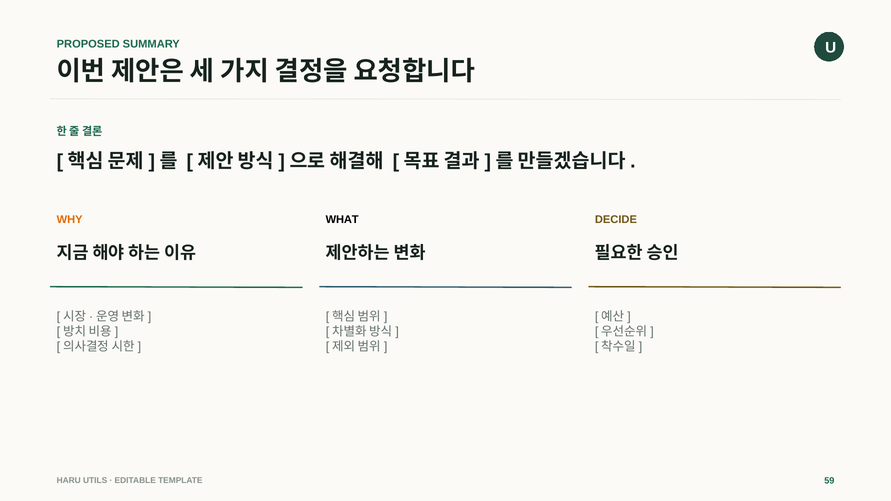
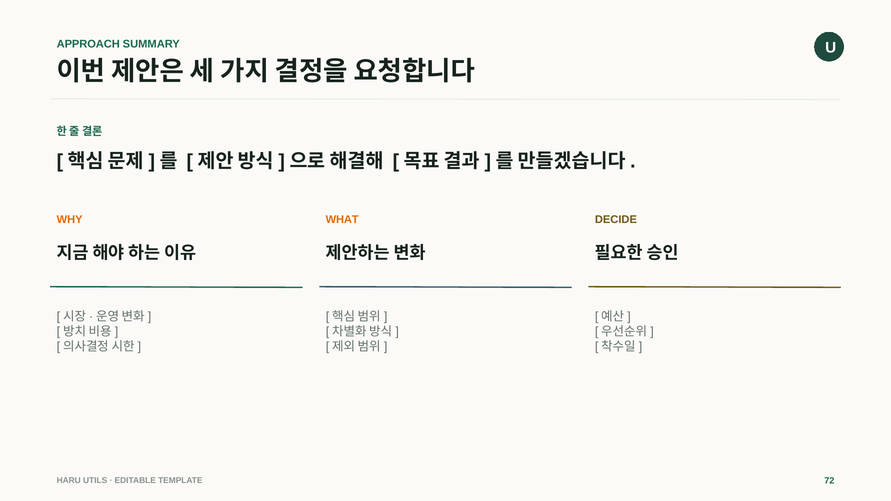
PROPOSED: PROPOSED -> APPROACH
WHAT colour: black -> orange
59: 59 -> 72
